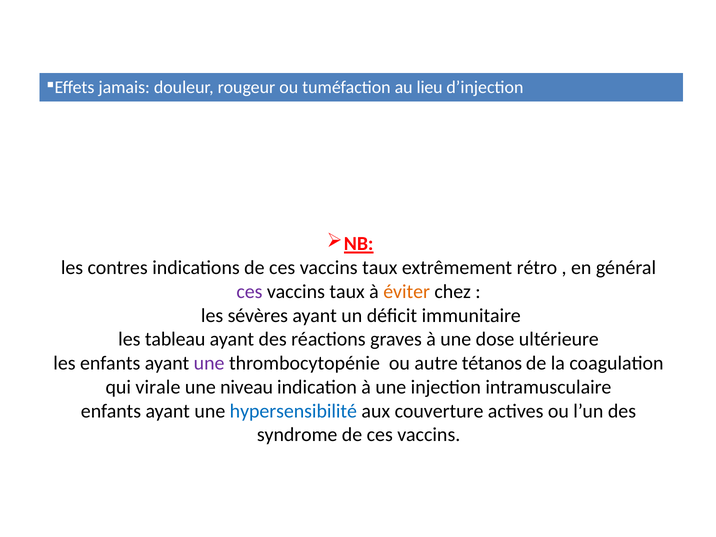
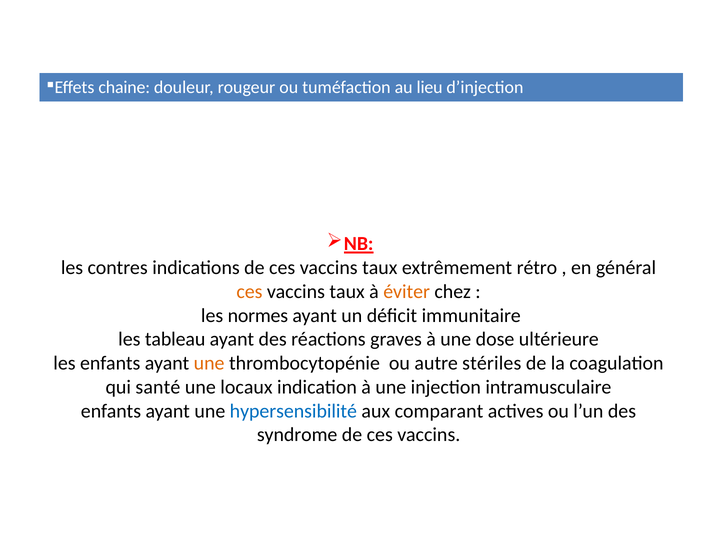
jamais: jamais -> chaine
ces at (249, 292) colour: purple -> orange
sévères: sévères -> normes
une at (209, 363) colour: purple -> orange
tétanos: tétanos -> stériles
virale: virale -> santé
niveau: niveau -> locaux
couverture: couverture -> comparant
